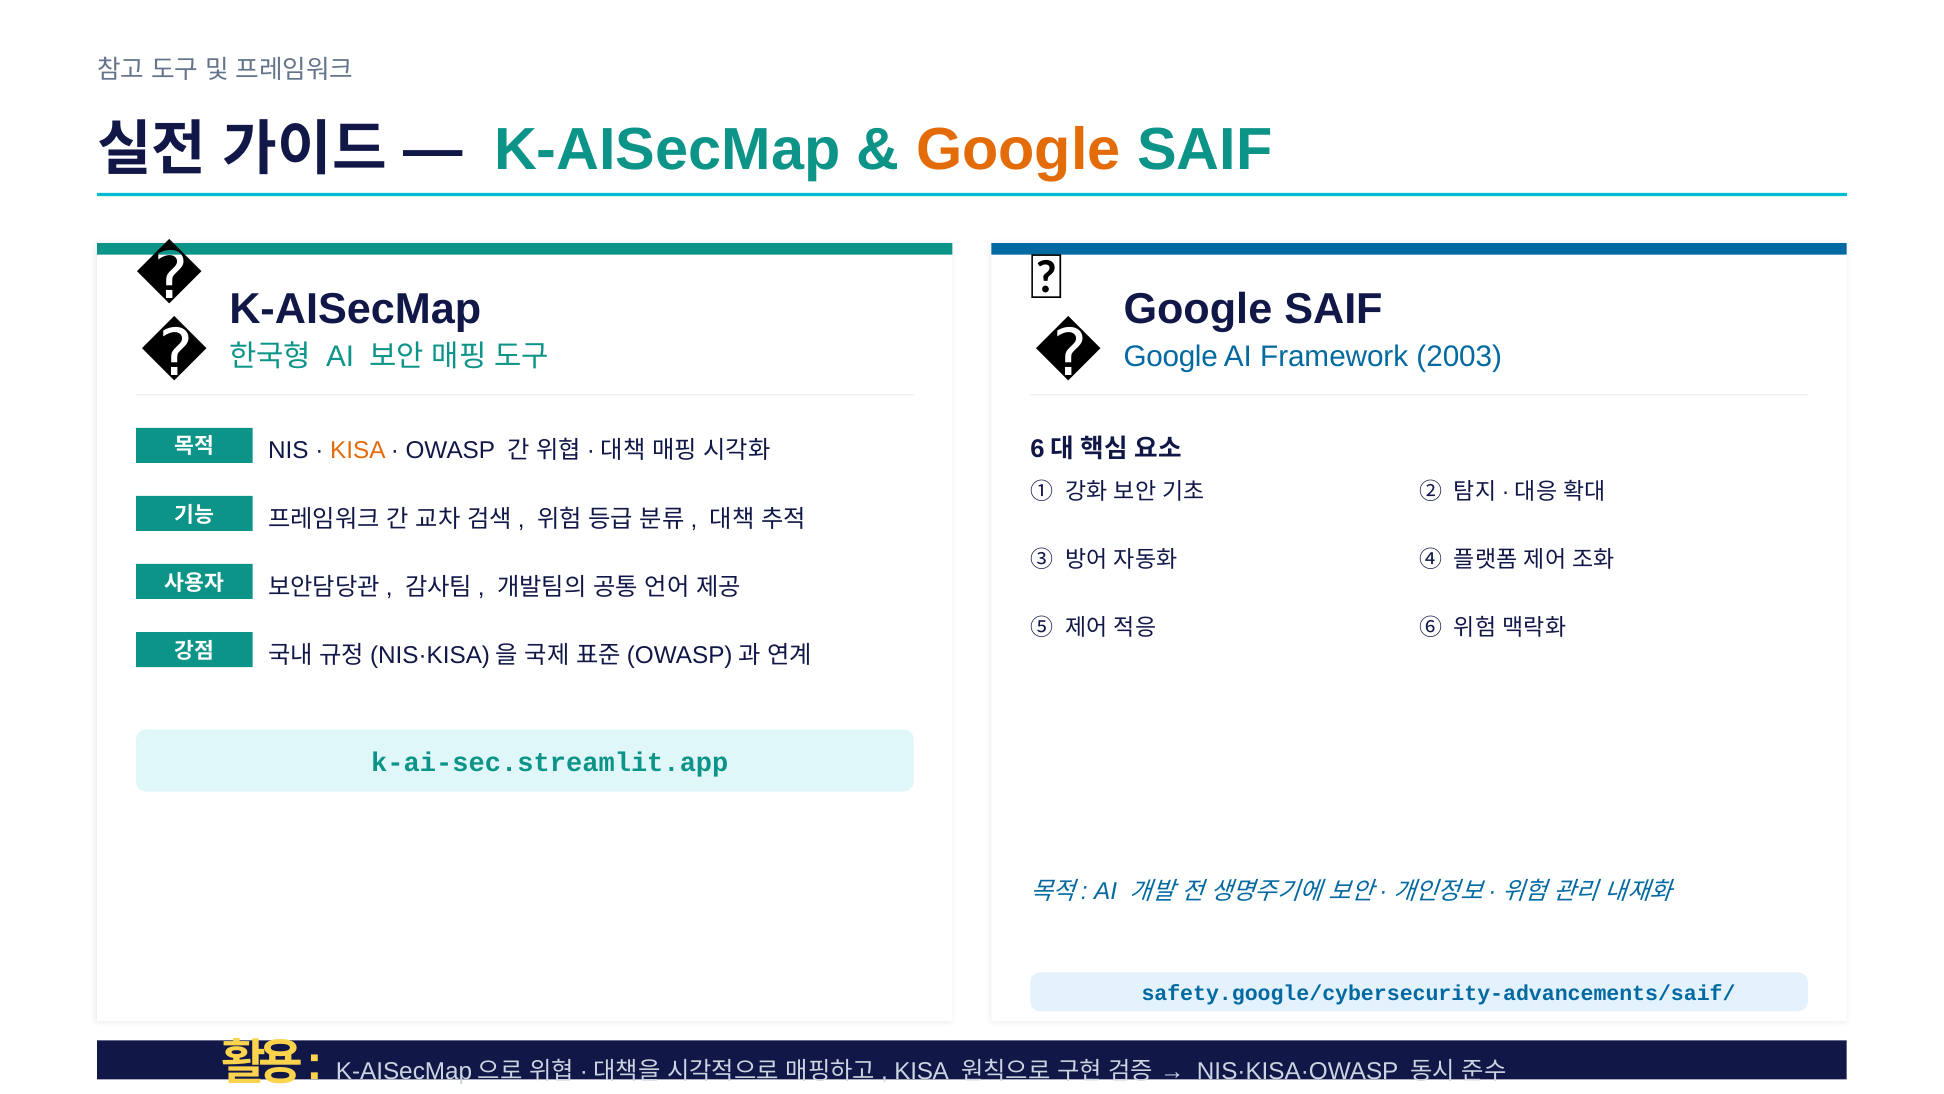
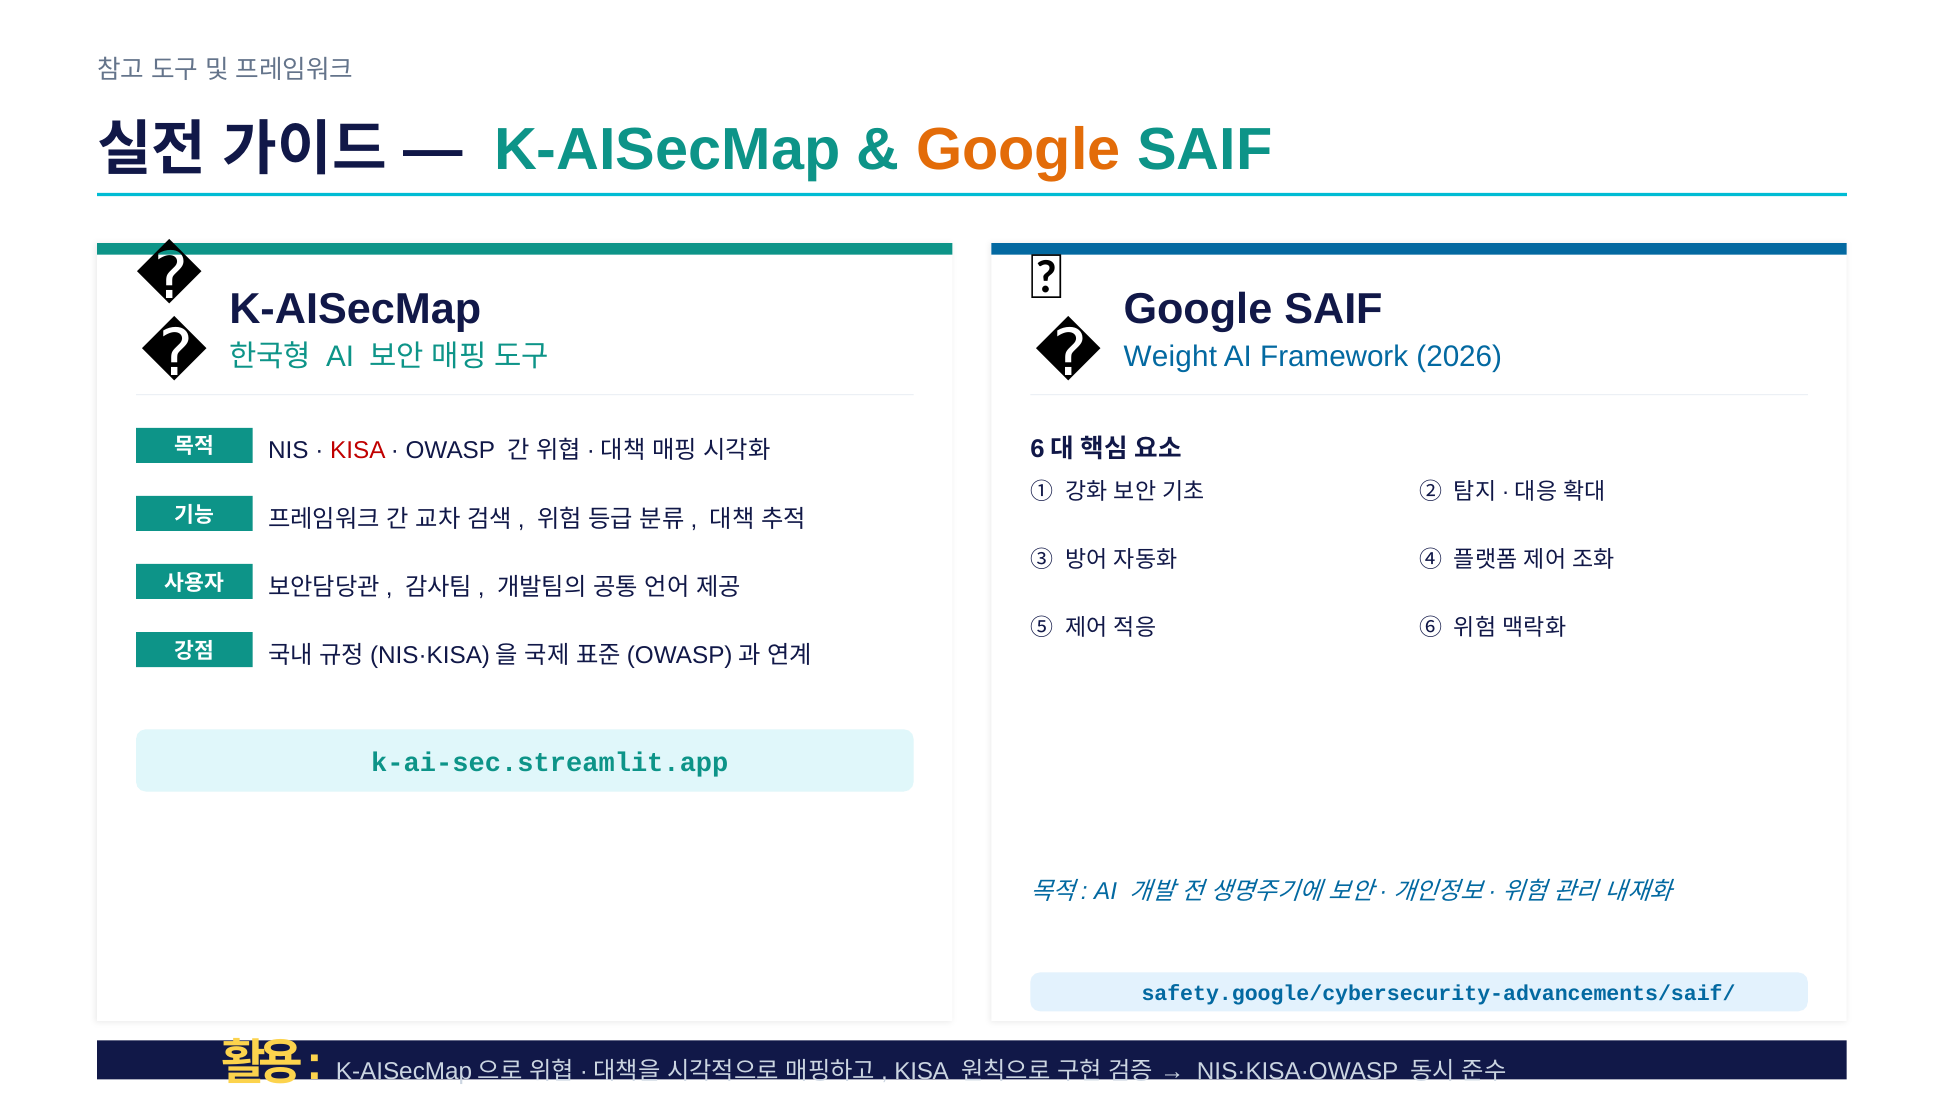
Google at (1171, 356): Google -> Weight
2003: 2003 -> 2026
KISA at (358, 451) colour: orange -> red
